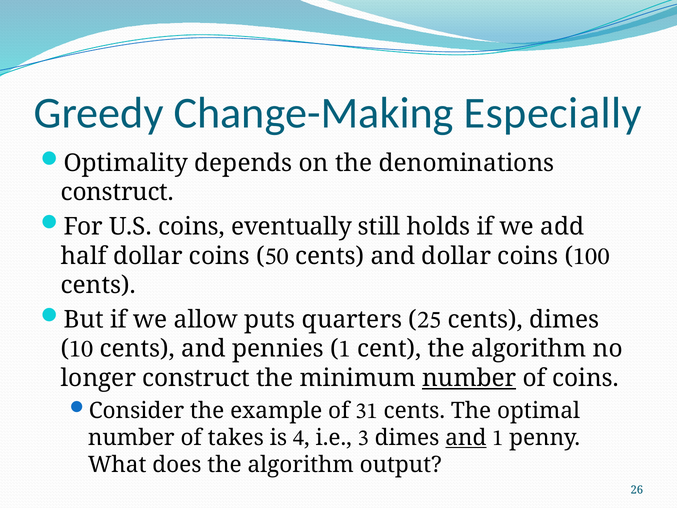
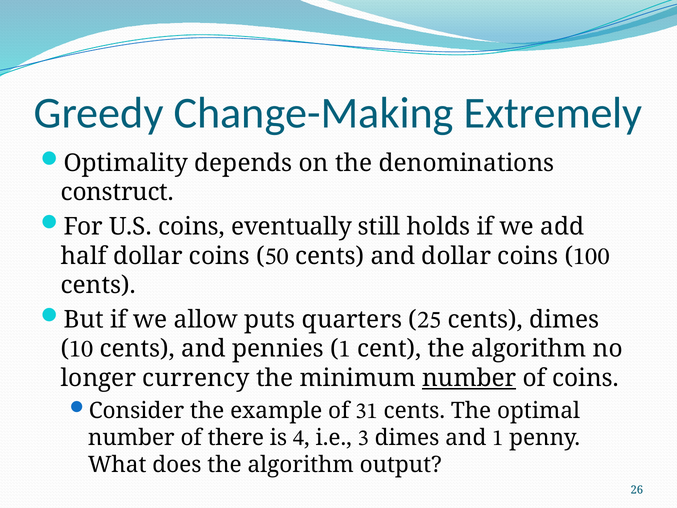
Especially: Especially -> Extremely
construct at (196, 378): construct -> currency
takes: takes -> there
and at (466, 438) underline: present -> none
